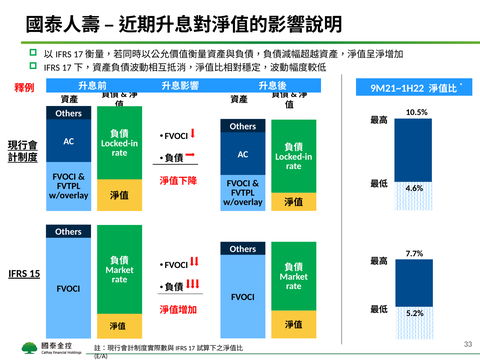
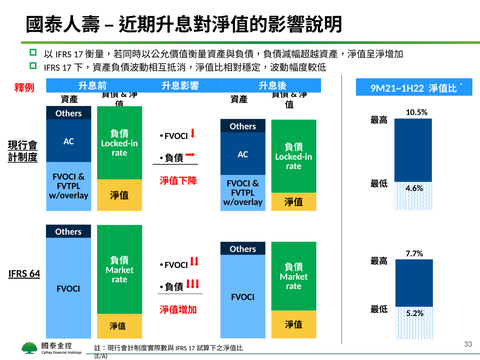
15: 15 -> 64
